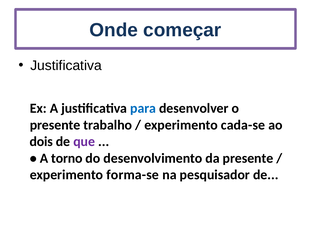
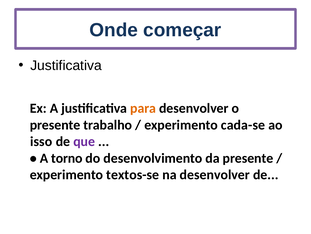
para colour: blue -> orange
dois: dois -> isso
forma-se: forma-se -> textos-se
na pesquisador: pesquisador -> desenvolver
